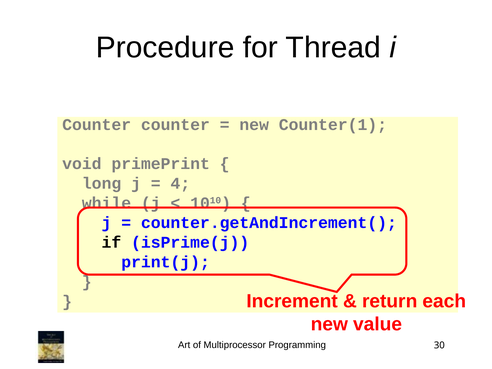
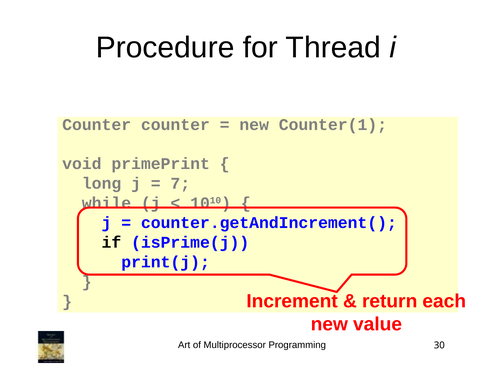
4: 4 -> 7
